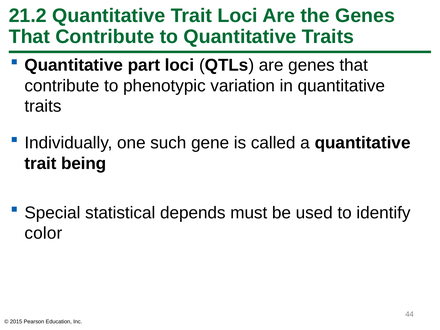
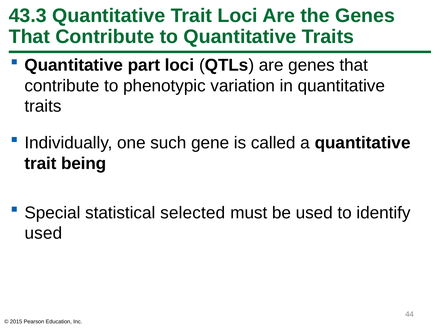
21.2: 21.2 -> 43.3
depends: depends -> selected
color at (43, 233): color -> used
